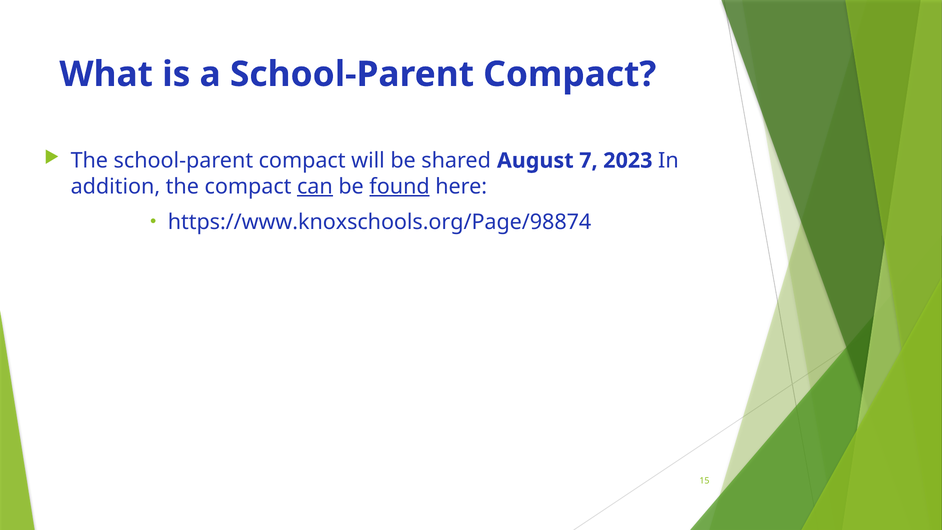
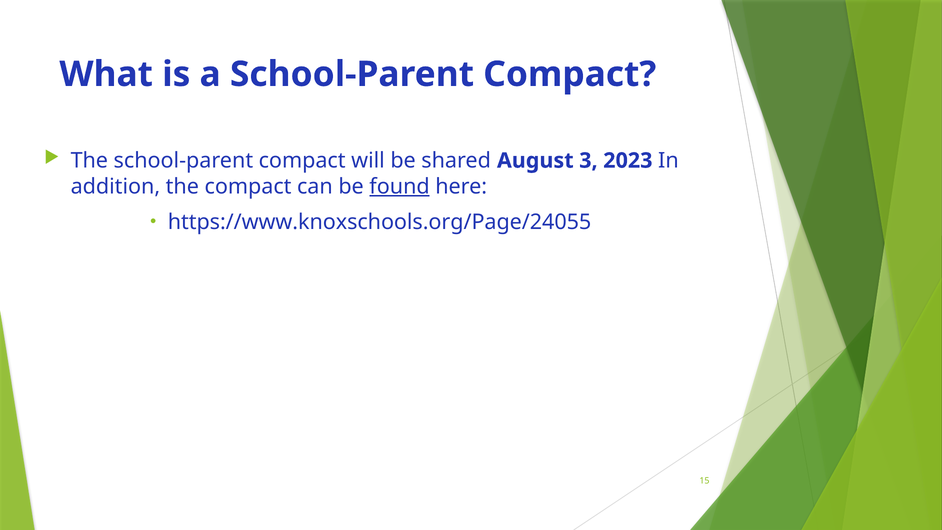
7: 7 -> 3
can underline: present -> none
https://www.knoxschools.org/Page/98874: https://www.knoxschools.org/Page/98874 -> https://www.knoxschools.org/Page/24055
